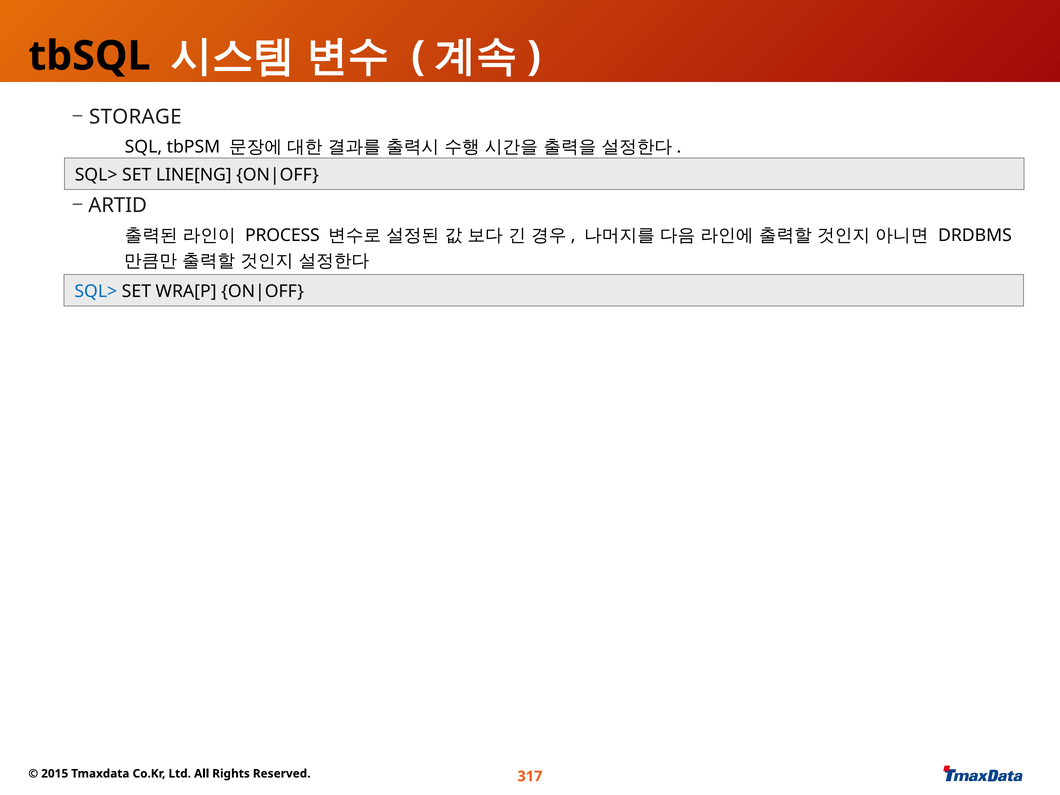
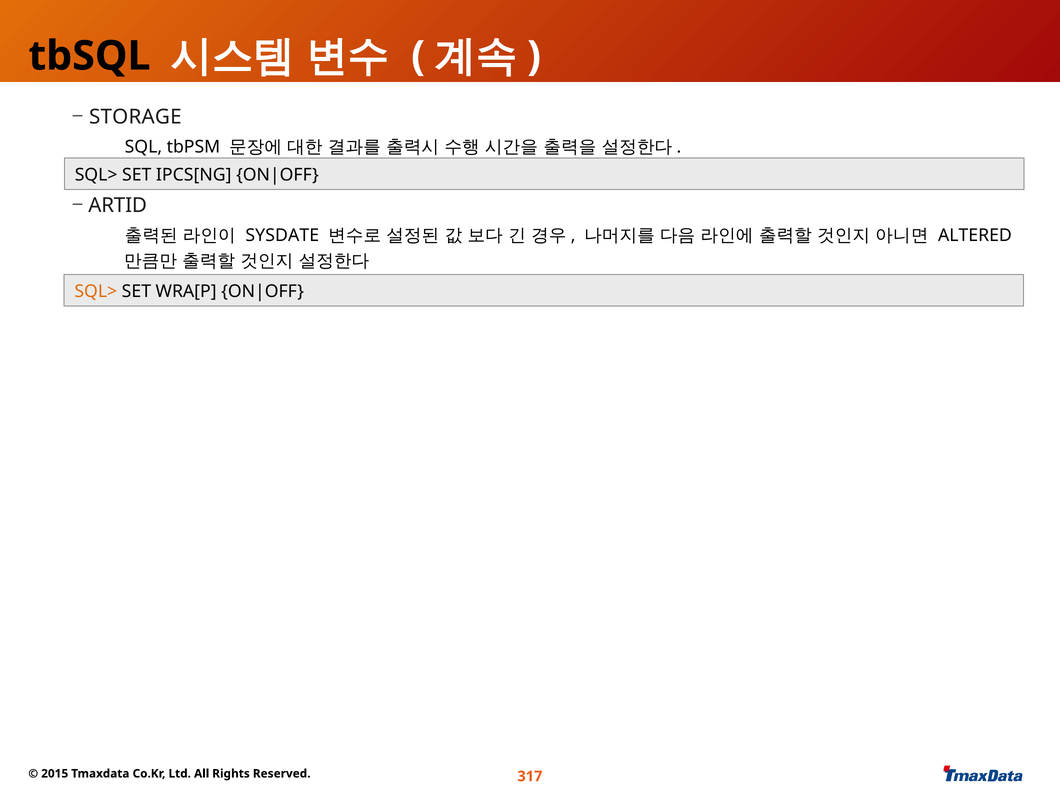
LINE[NG: LINE[NG -> IPCS[NG
PROCESS: PROCESS -> SYSDATE
DRDBMS: DRDBMS -> ALTERED
SQL> at (96, 291) colour: blue -> orange
